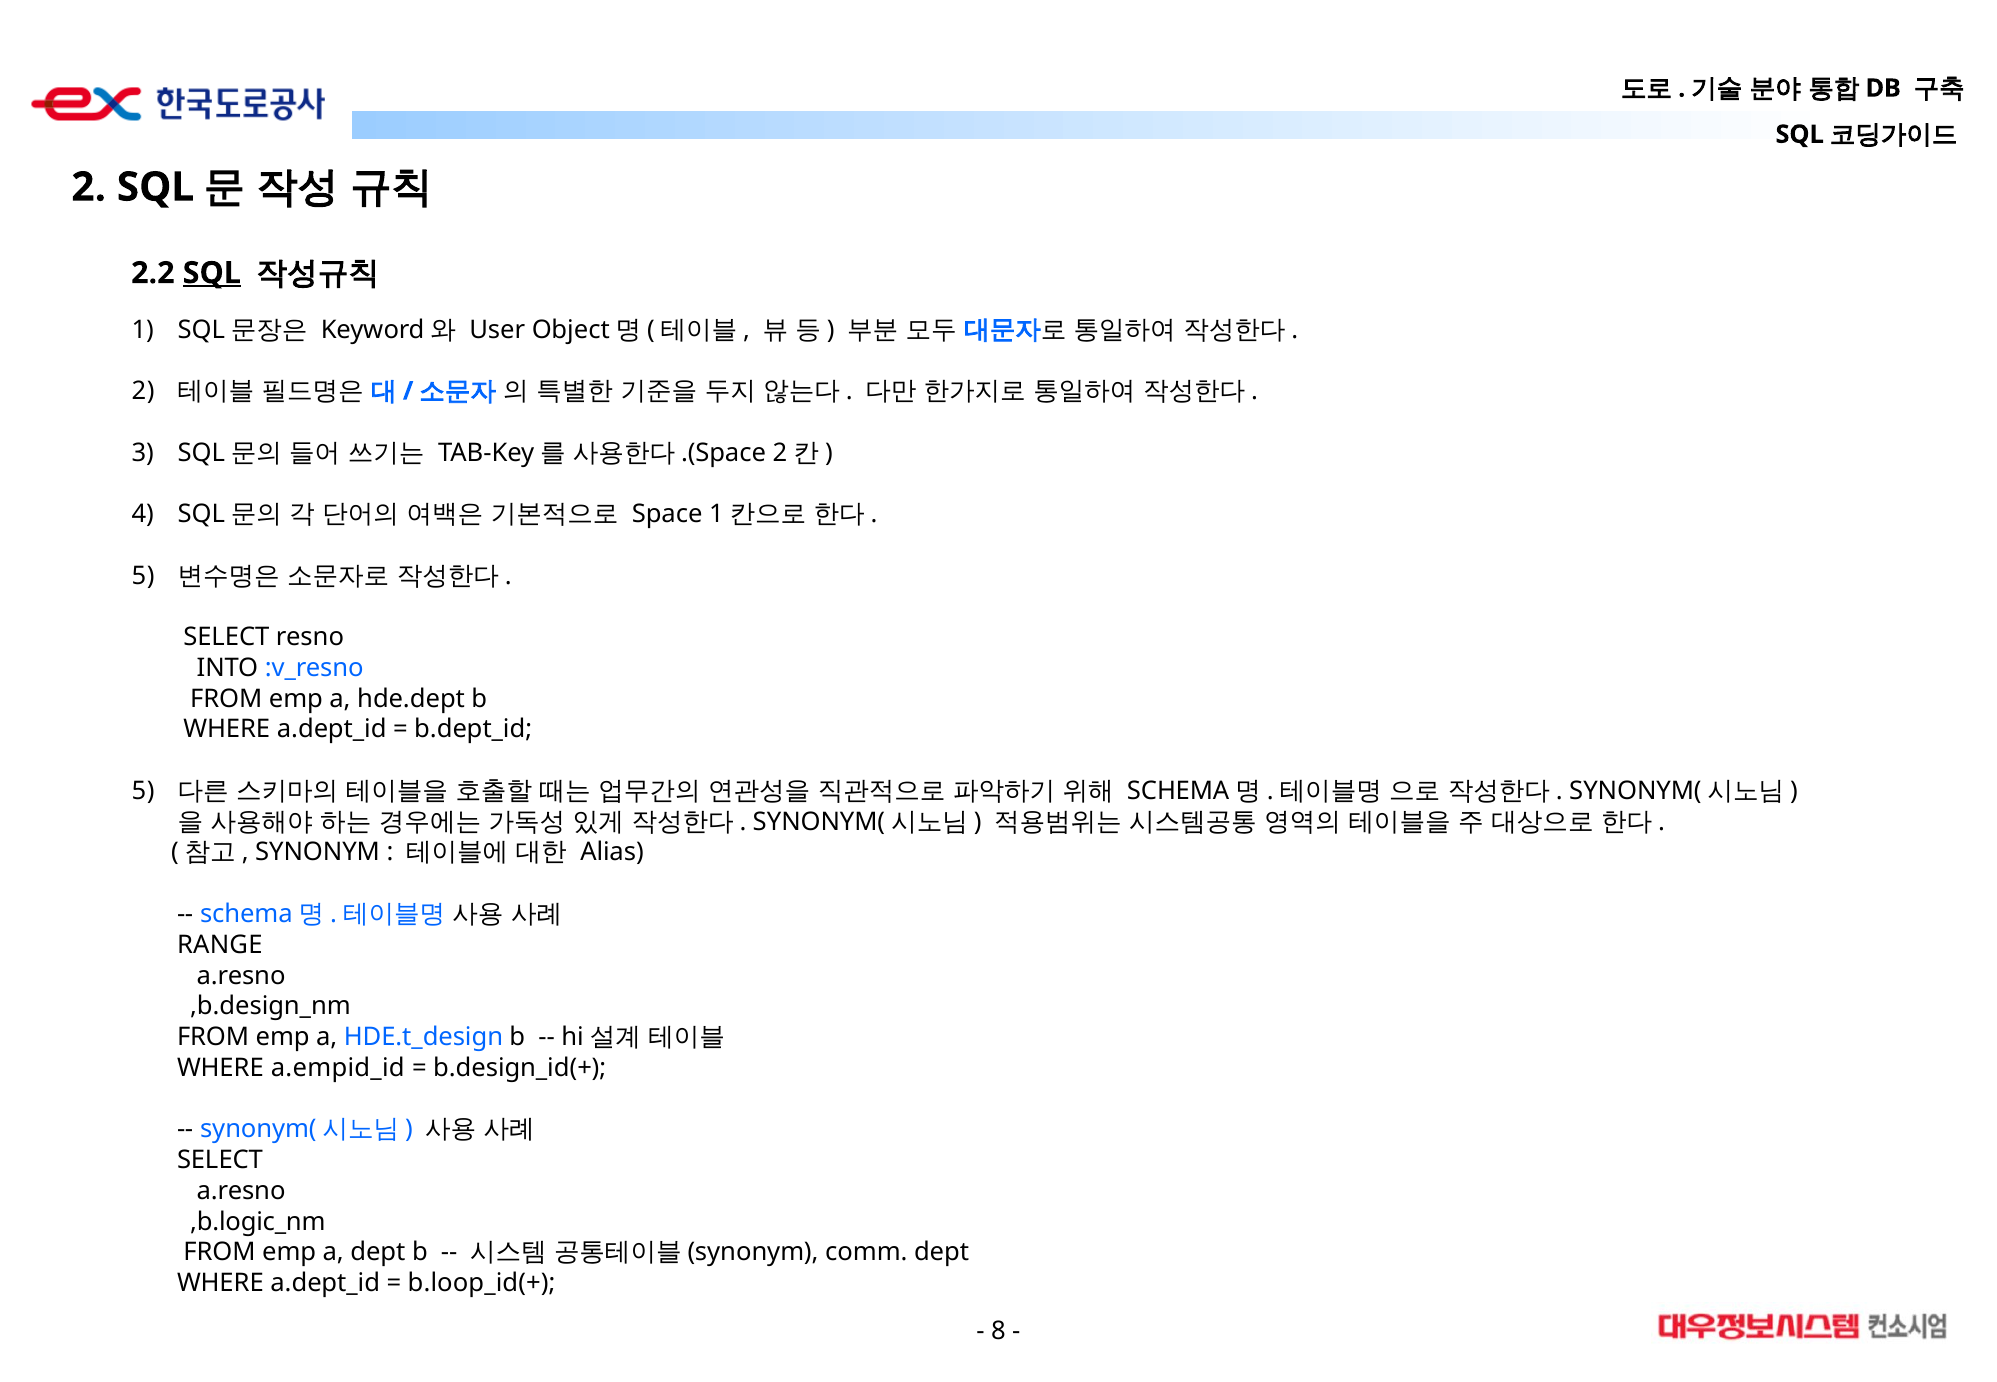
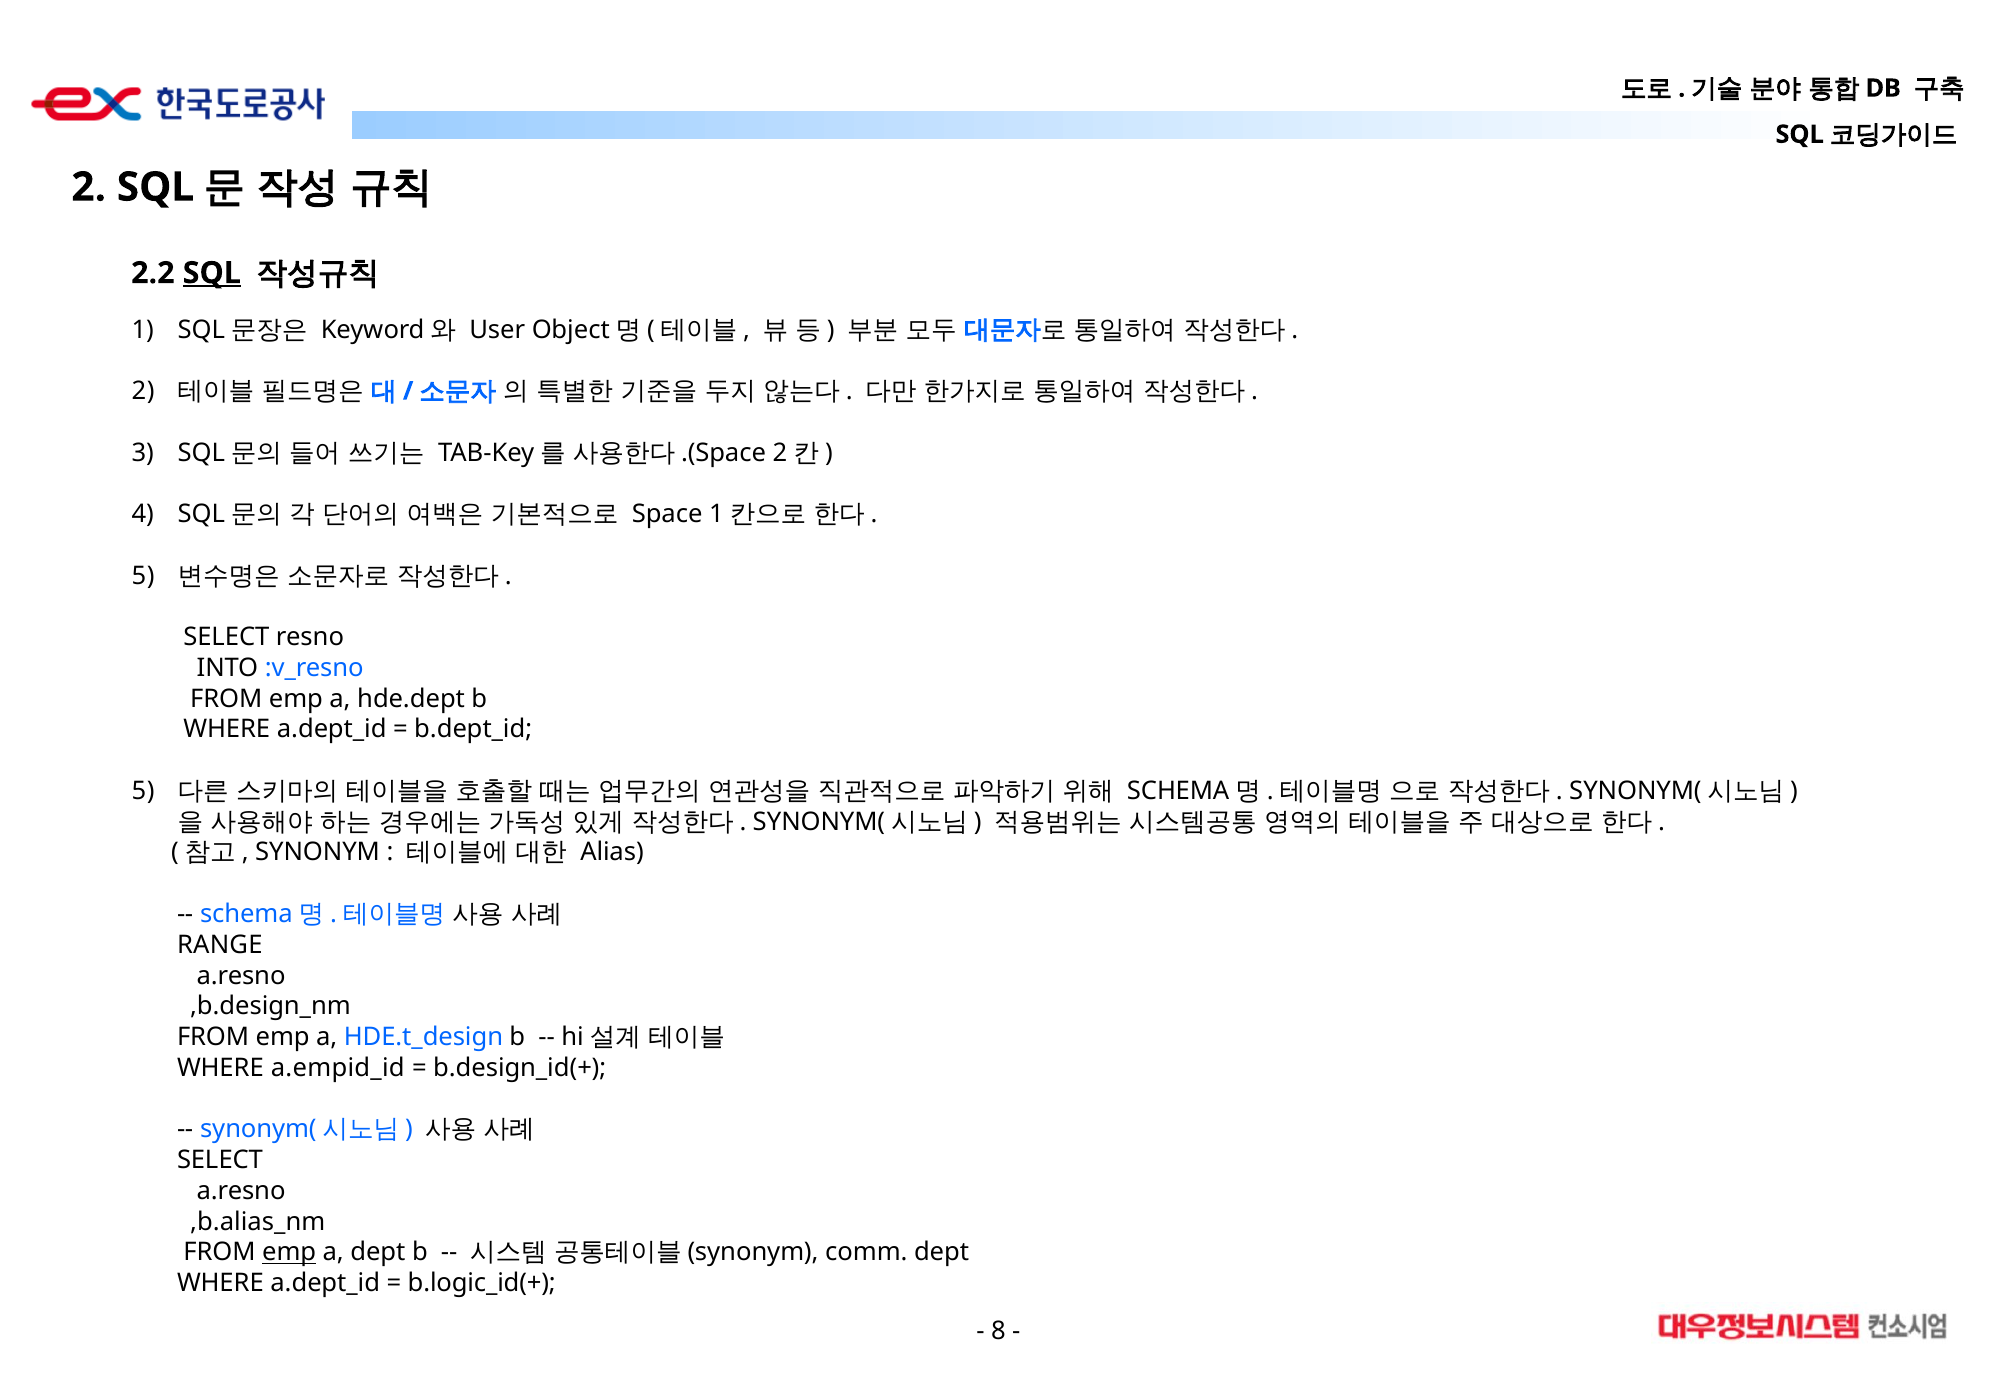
,b.logic_nm: ,b.logic_nm -> ,b.alias_nm
emp at (289, 1253) underline: none -> present
b.loop_id(+: b.loop_id(+ -> b.logic_id(+
